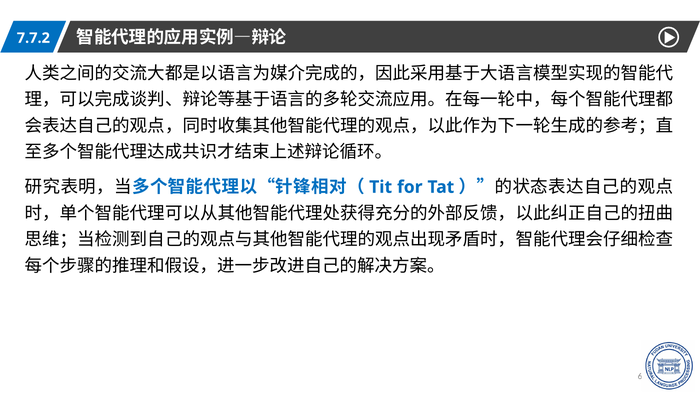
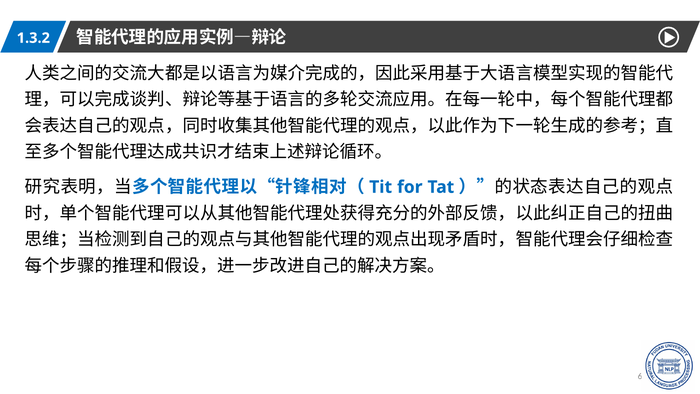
7.7.2: 7.7.2 -> 1.3.2
